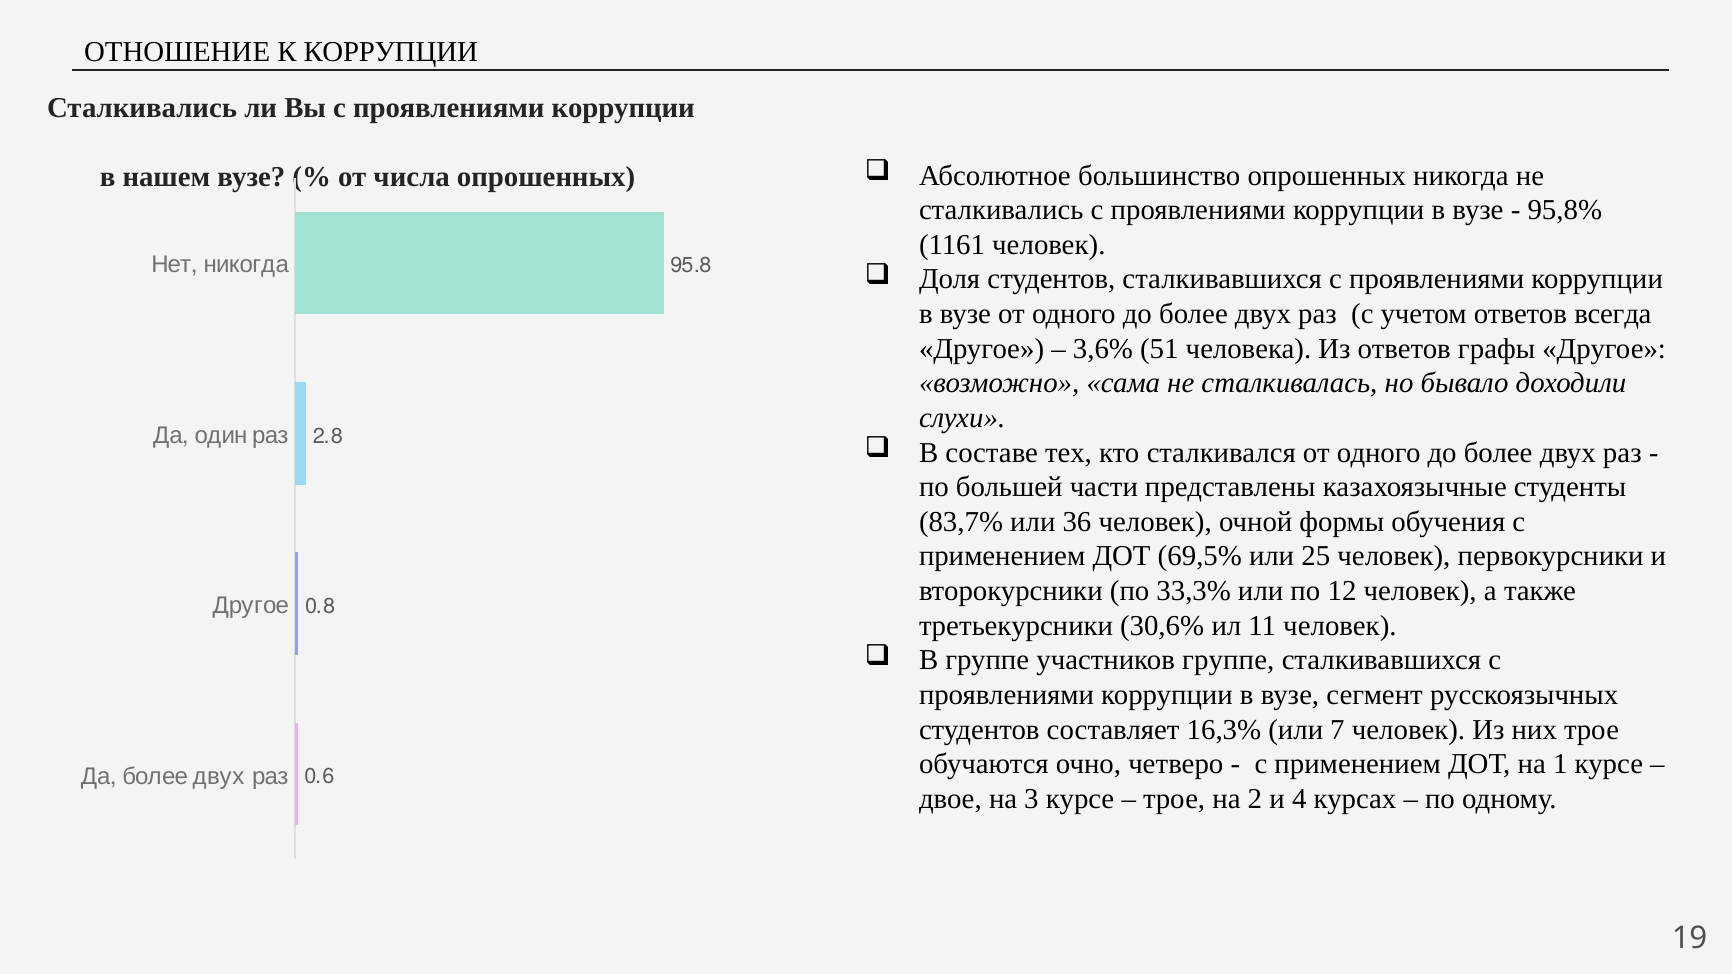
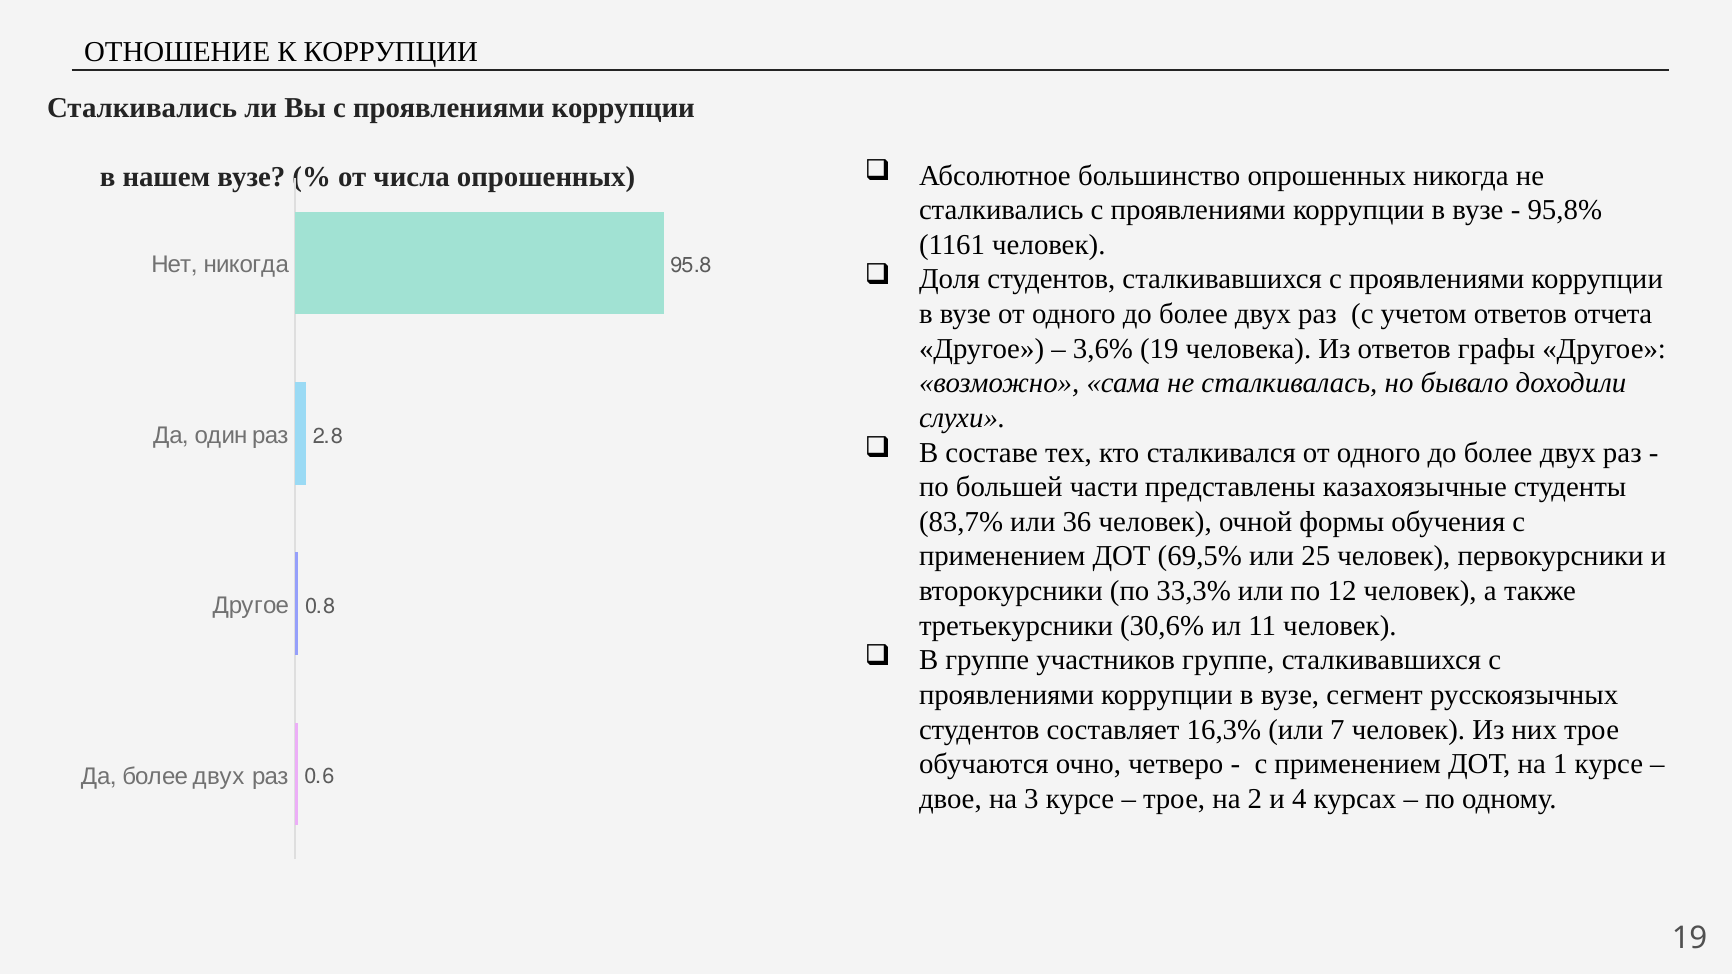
всегда: всегда -> отчета
3,6% 51: 51 -> 19
